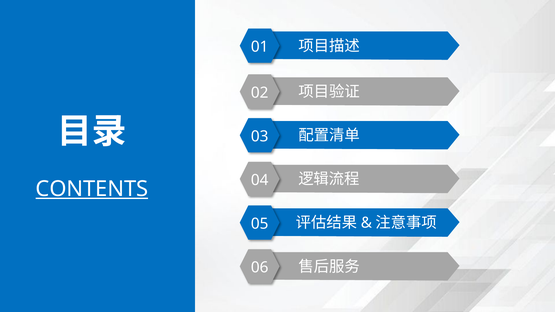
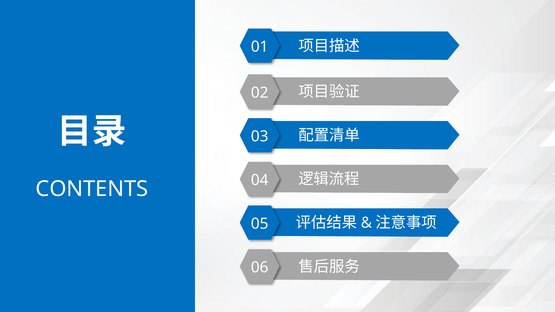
CONTENTS underline: present -> none
